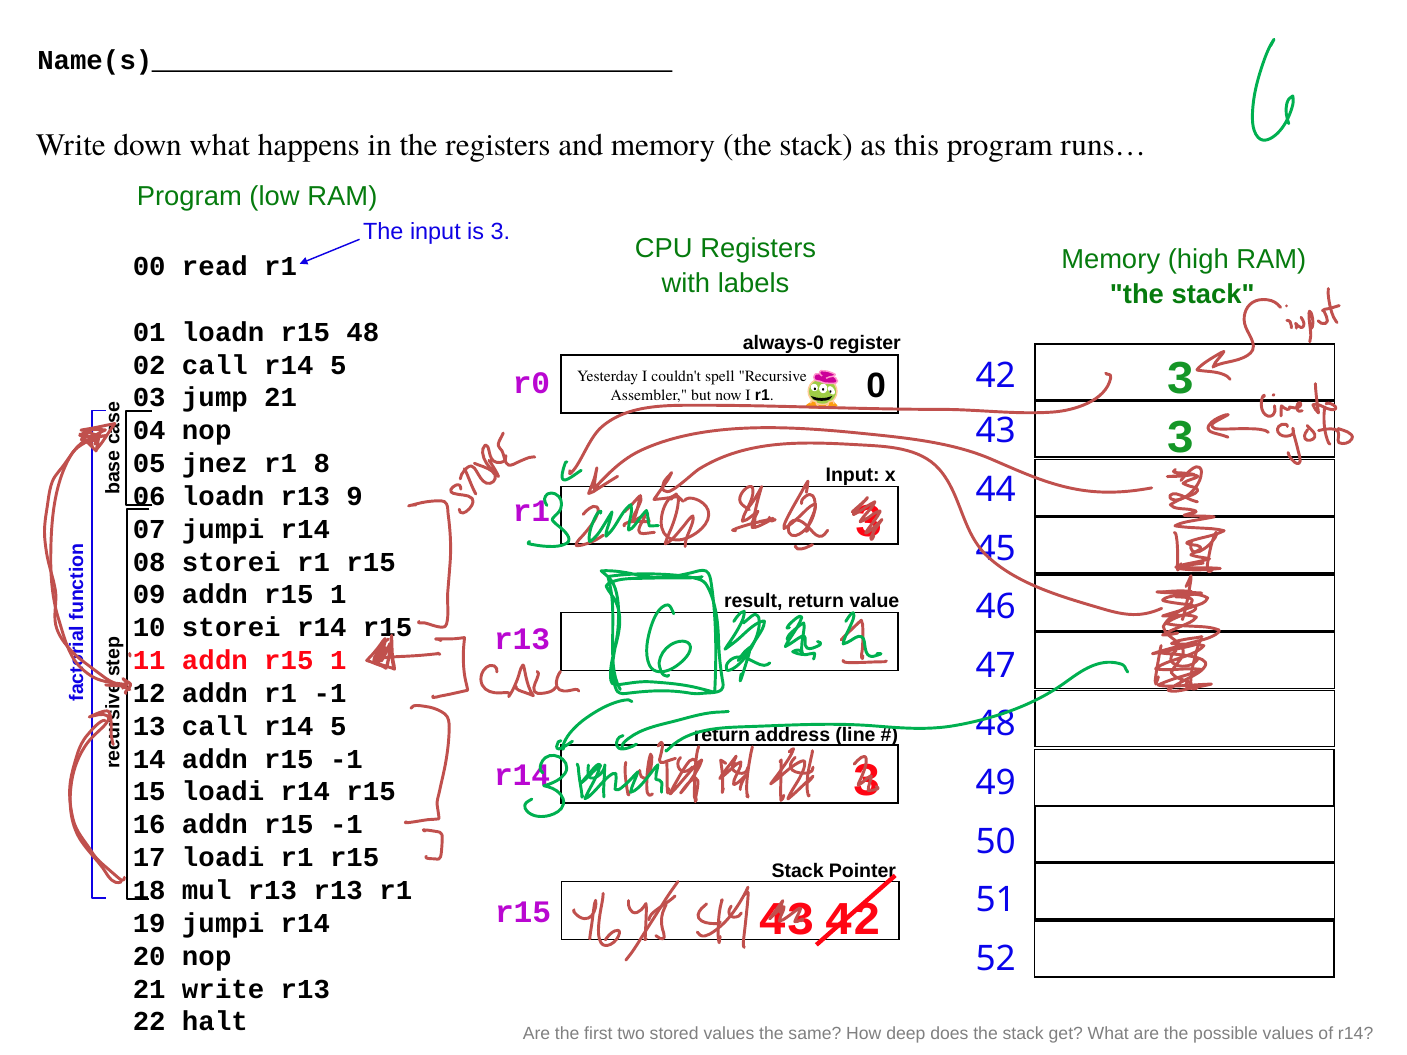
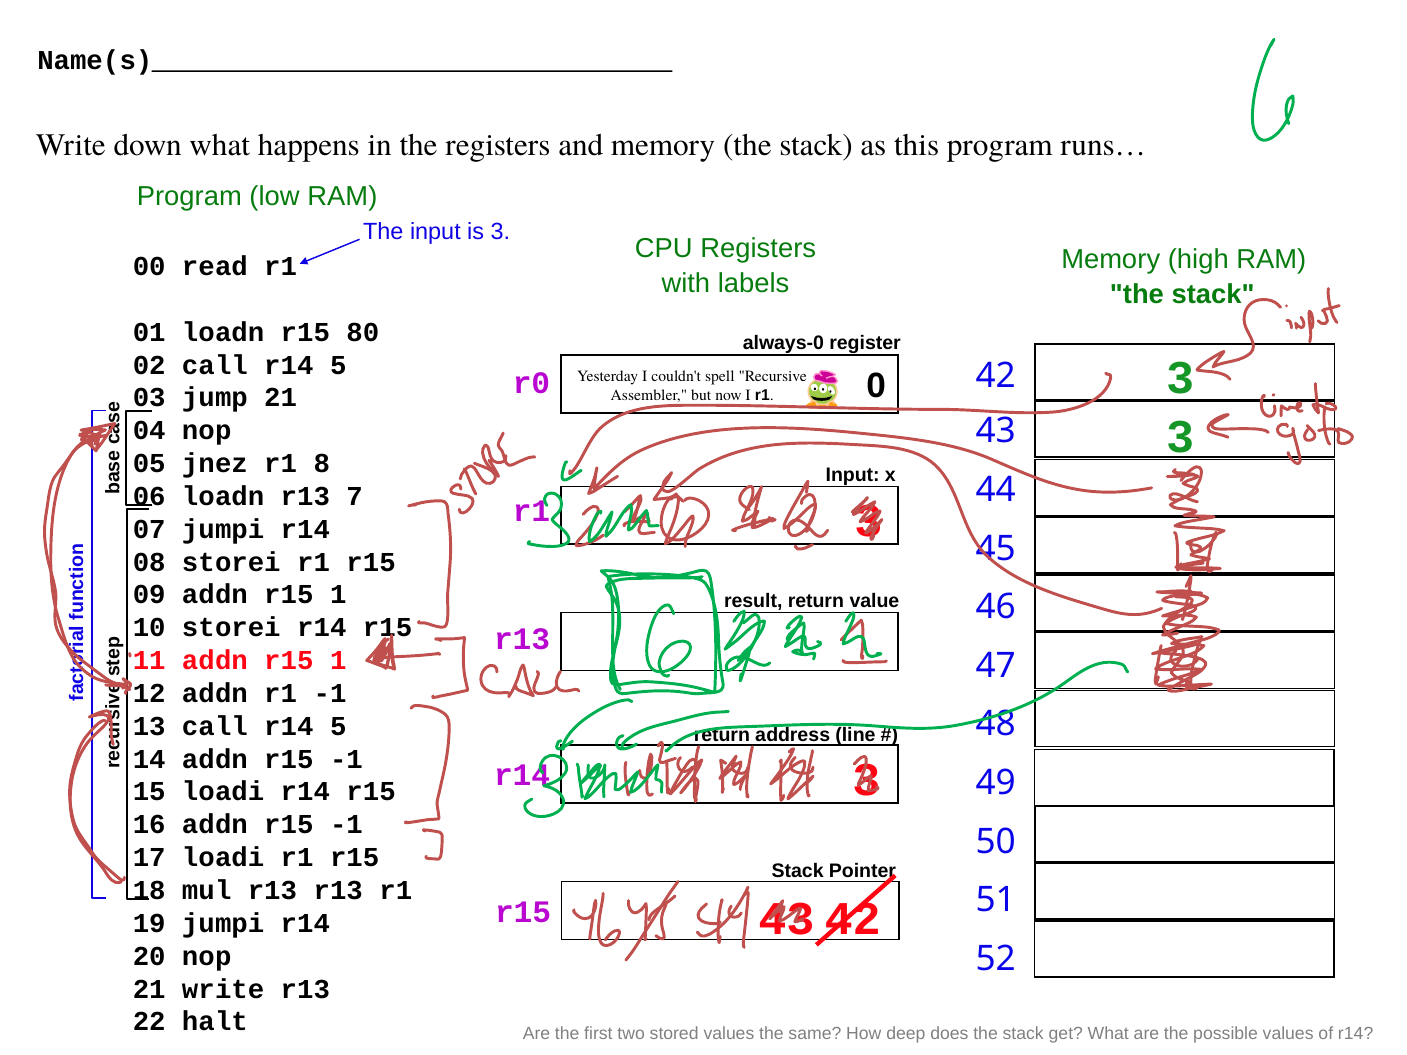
r15 48: 48 -> 80
9: 9 -> 7
